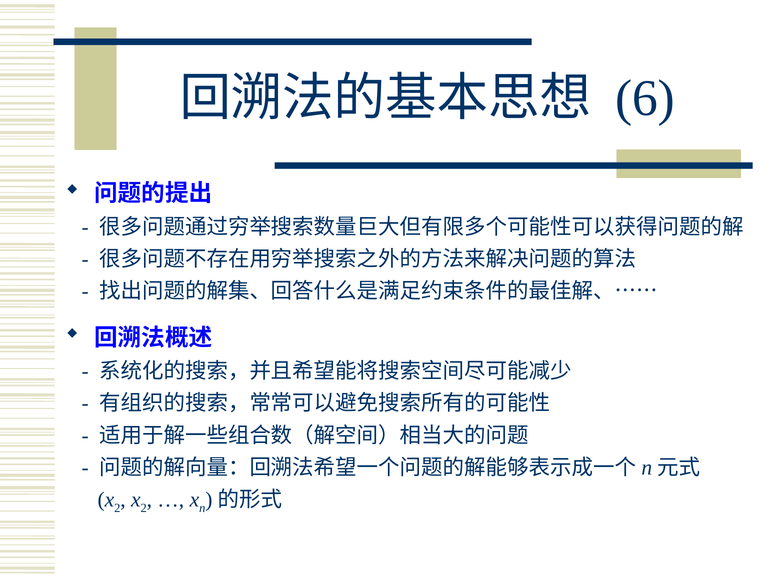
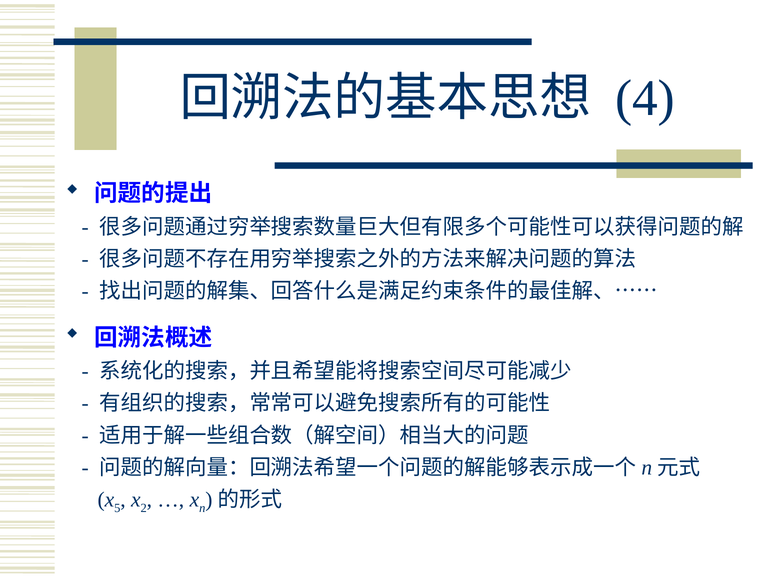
6: 6 -> 4
2 at (117, 508): 2 -> 5
